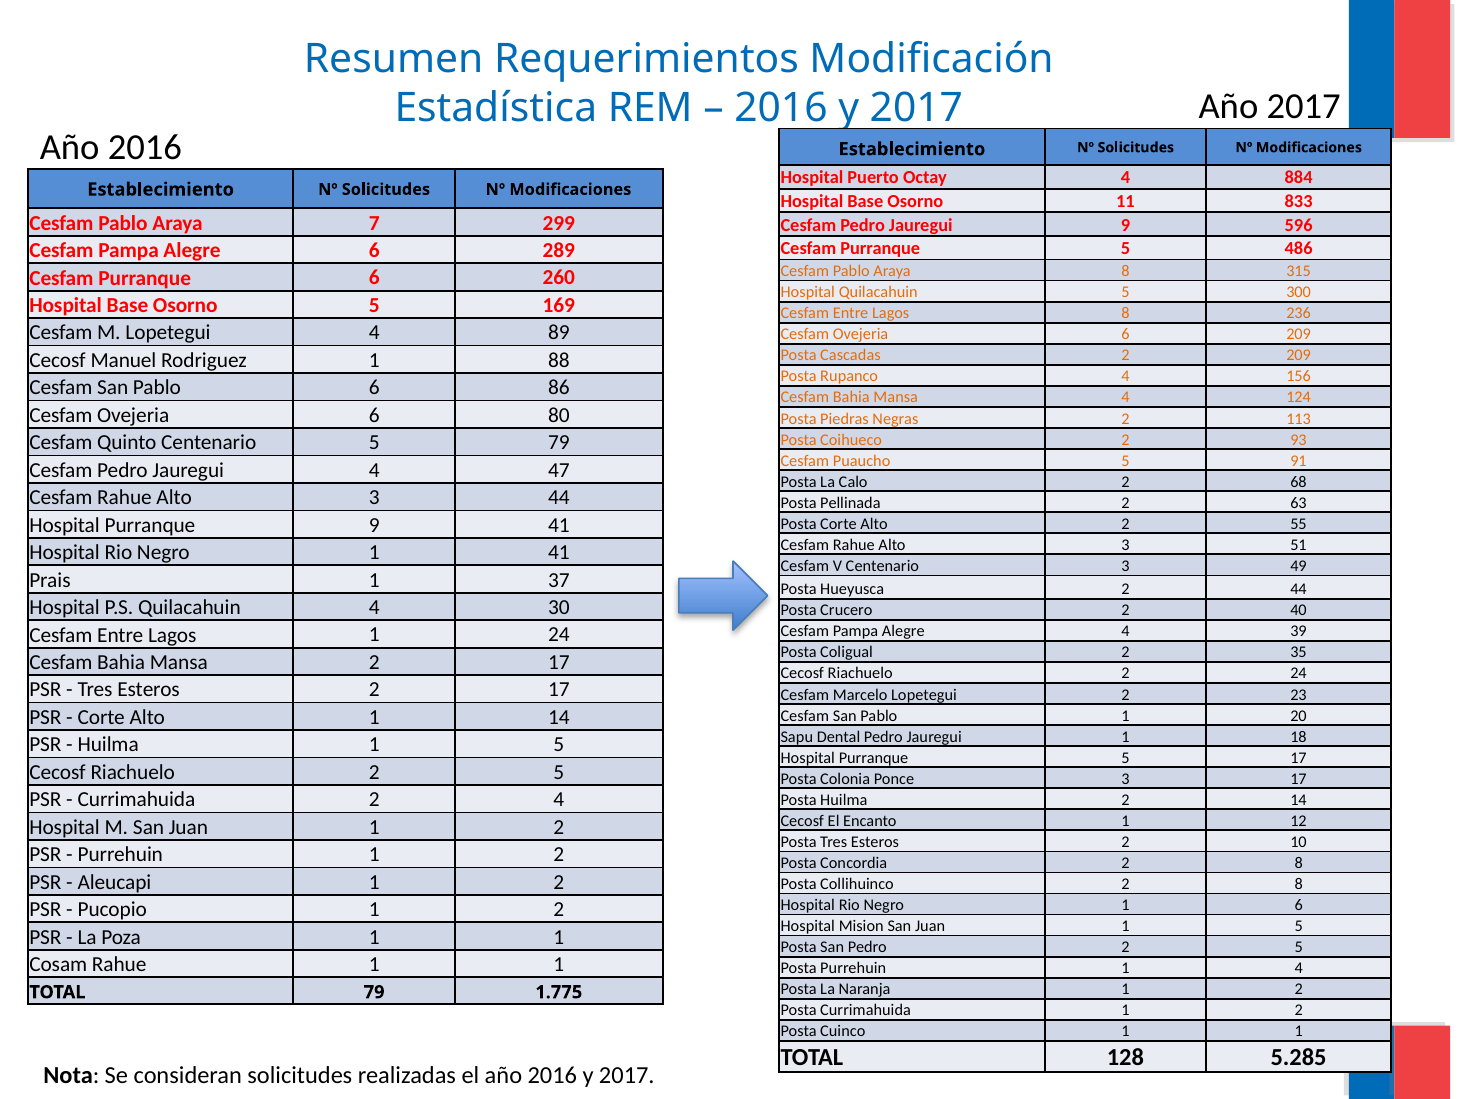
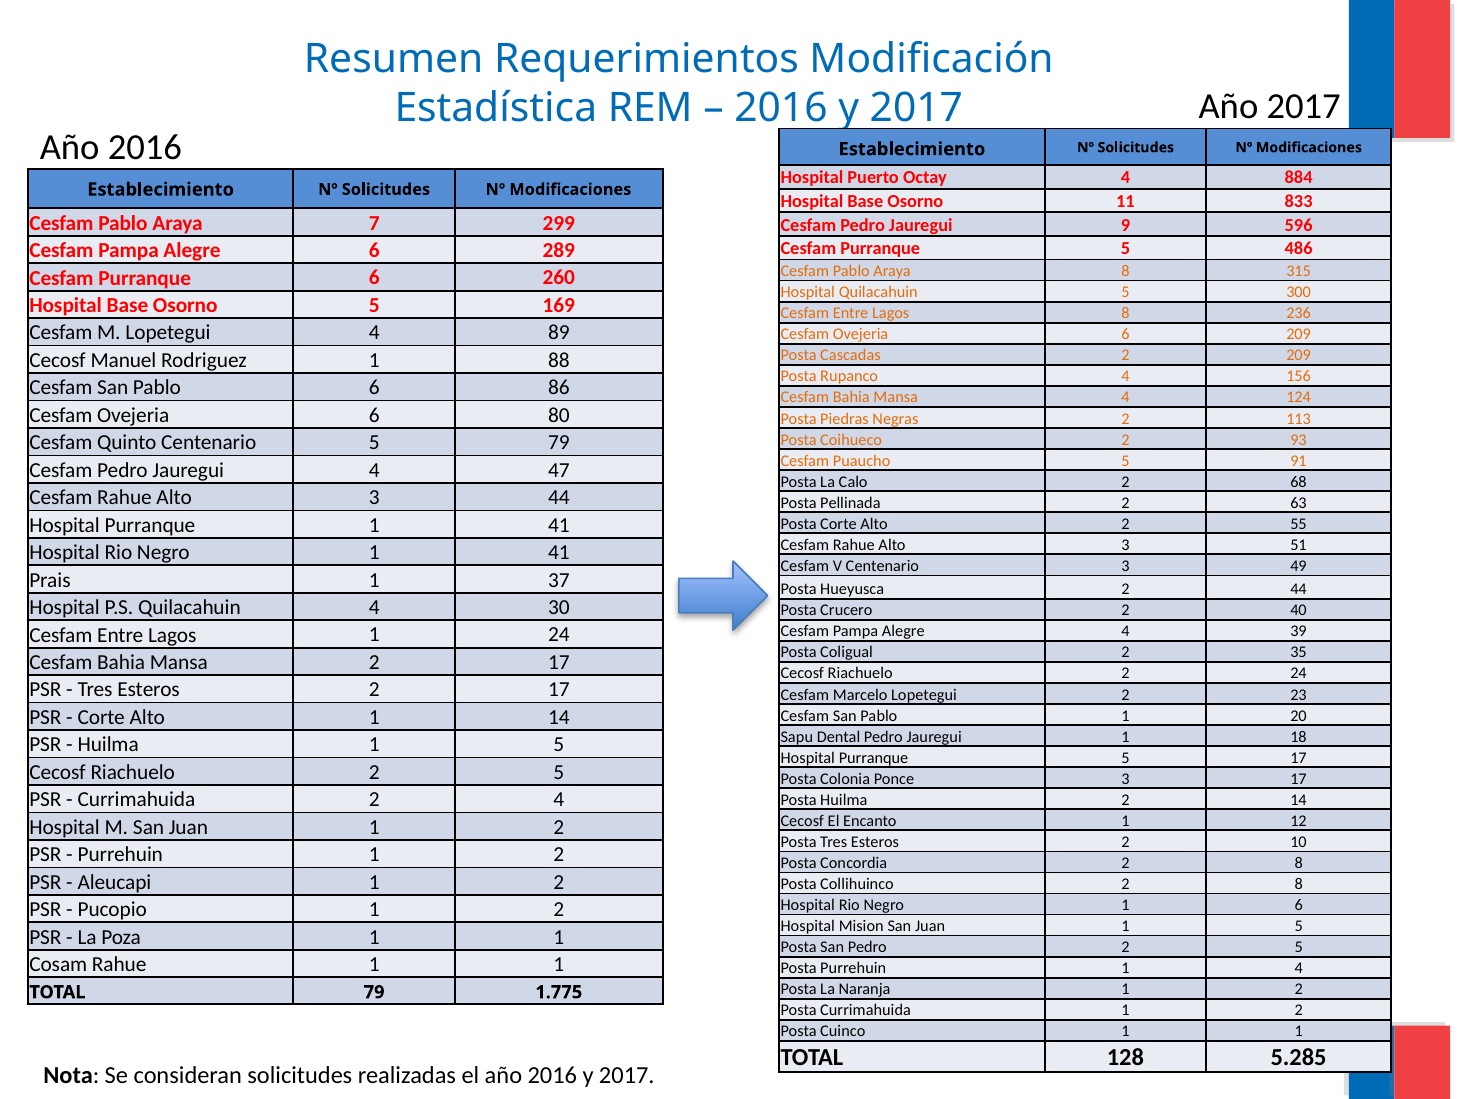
Purranque 9: 9 -> 1
